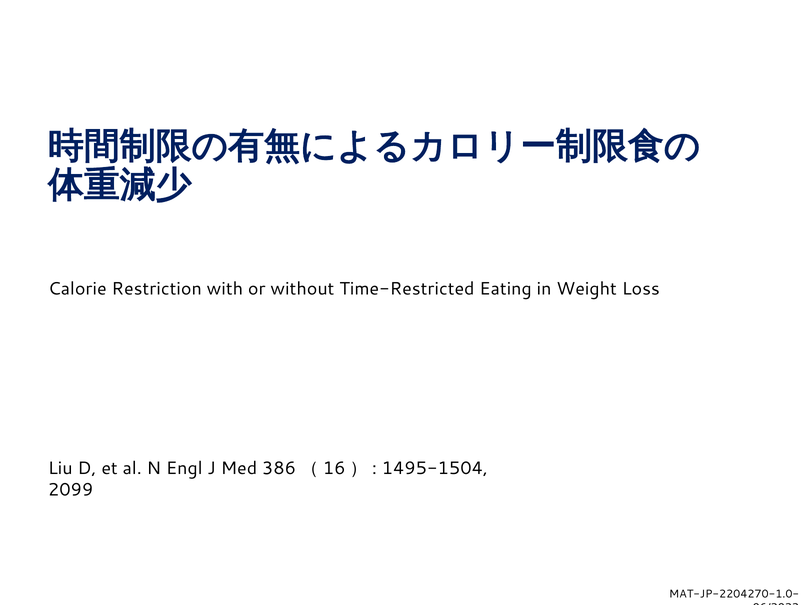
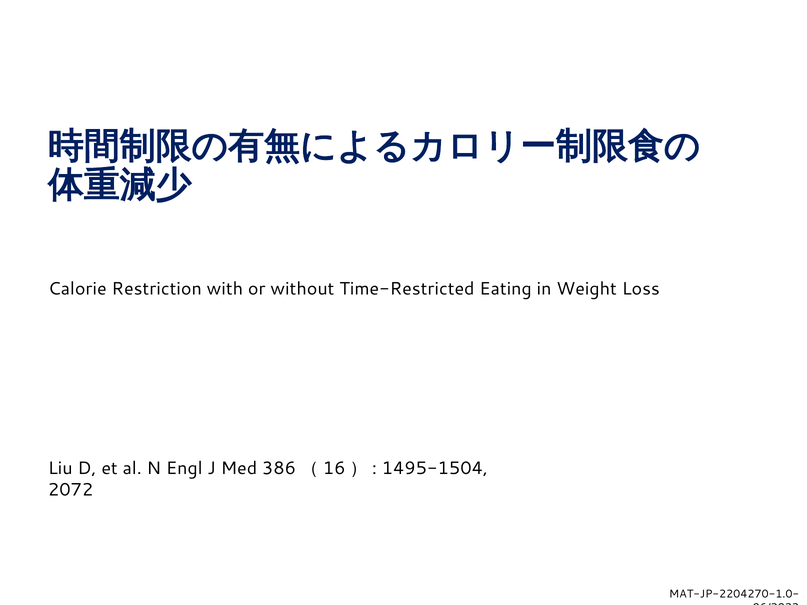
2099: 2099 -> 2072
